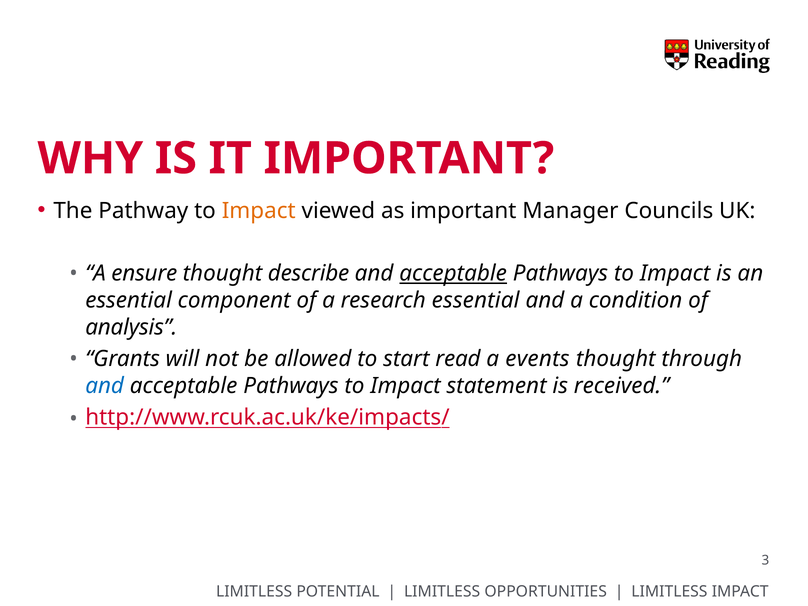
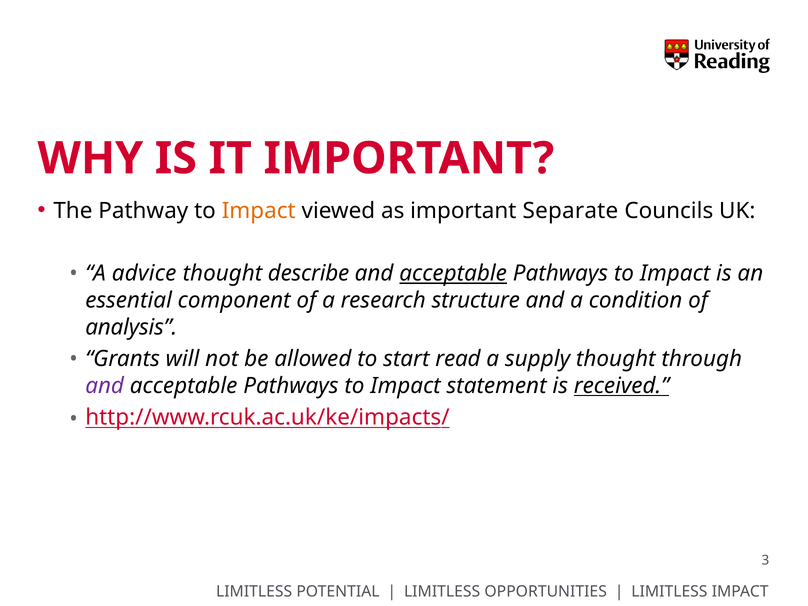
Manager: Manager -> Separate
ensure: ensure -> advice
research essential: essential -> structure
events: events -> supply
and at (105, 386) colour: blue -> purple
received underline: none -> present
